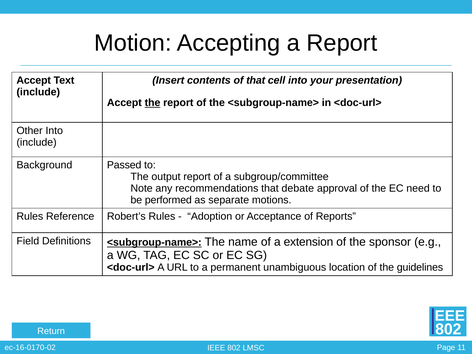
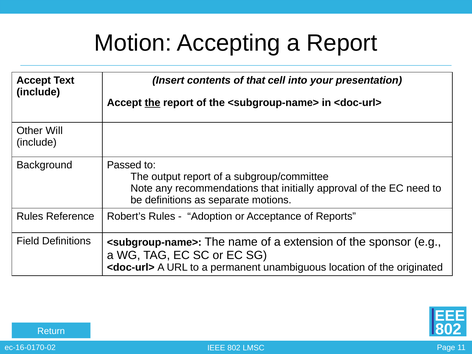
Other Into: Into -> Will
debate: debate -> initially
be performed: performed -> definitions
<subgroup-name> at (154, 242) underline: present -> none
guidelines: guidelines -> originated
